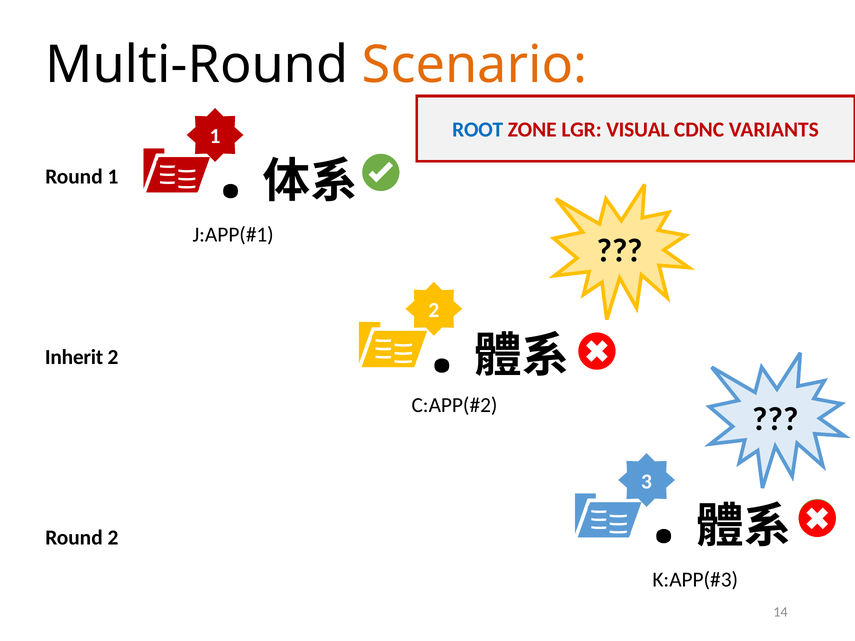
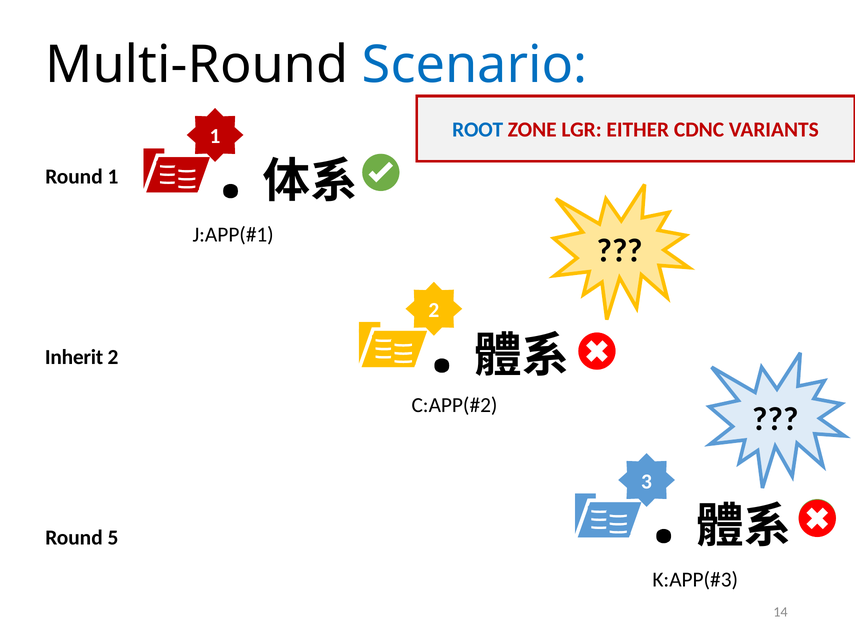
Scenario colour: orange -> blue
VISUAL: VISUAL -> EITHER
Round 2: 2 -> 5
